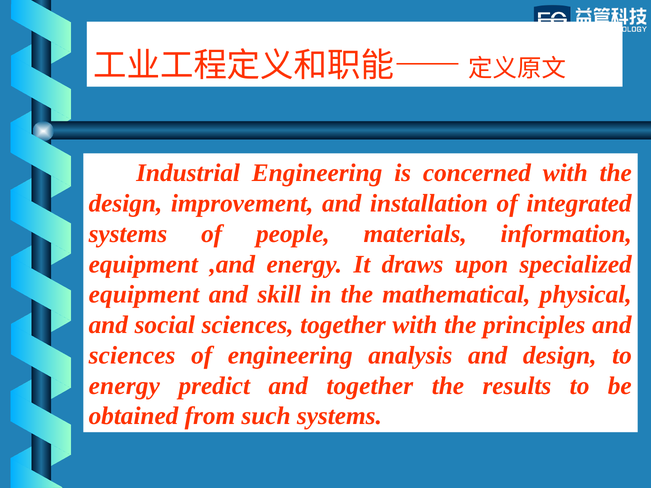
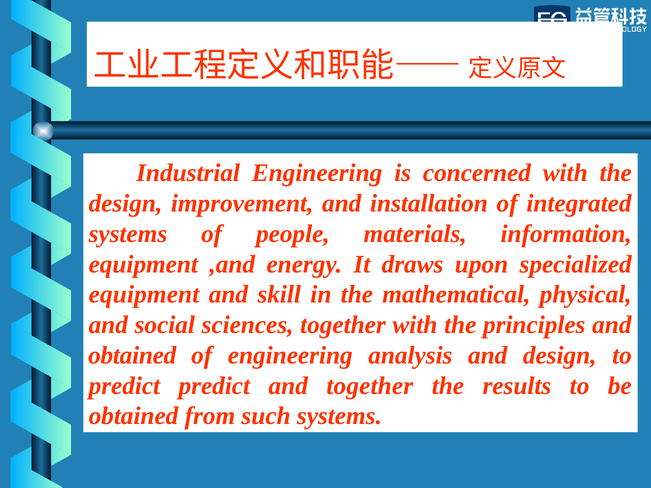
sciences at (132, 355): sciences -> obtained
energy at (124, 386): energy -> predict
